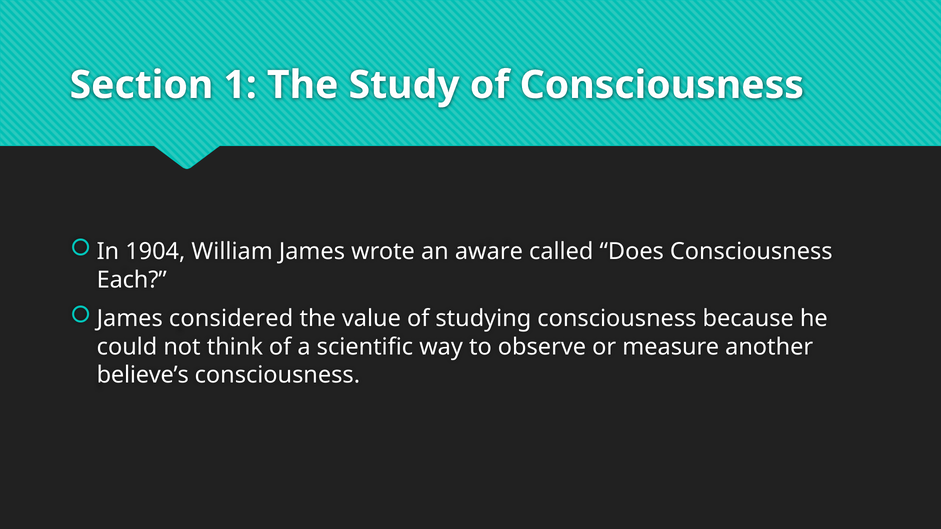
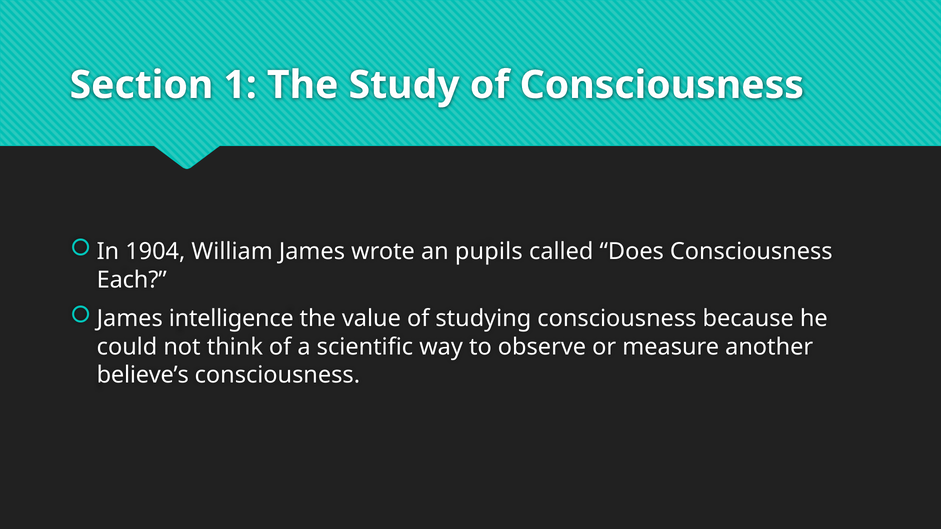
aware: aware -> pupils
considered: considered -> intelligence
